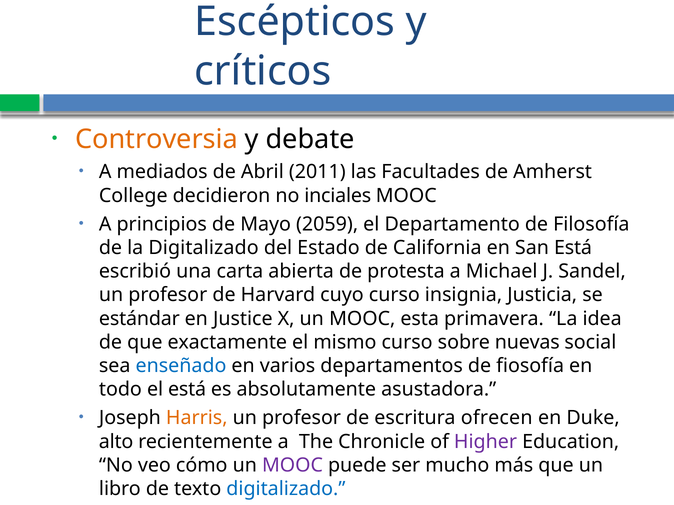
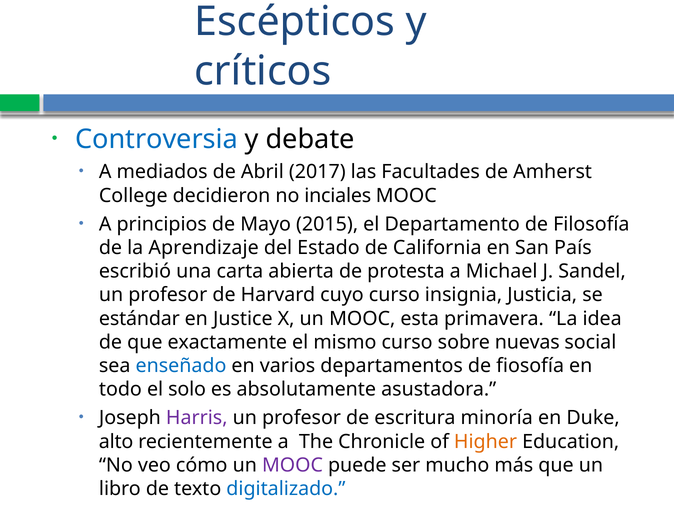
Controversia colour: orange -> blue
2011: 2011 -> 2017
2059: 2059 -> 2015
la Digitalizado: Digitalizado -> Aprendizaje
San Está: Está -> País
el está: está -> solo
Harris colour: orange -> purple
ofrecen: ofrecen -> minoría
Higher colour: purple -> orange
